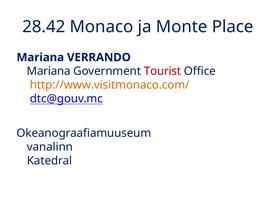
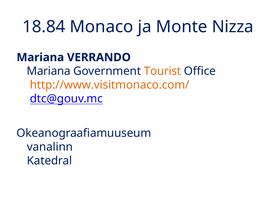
28.42: 28.42 -> 18.84
Place: Place -> Nizza
Tourist colour: red -> orange
